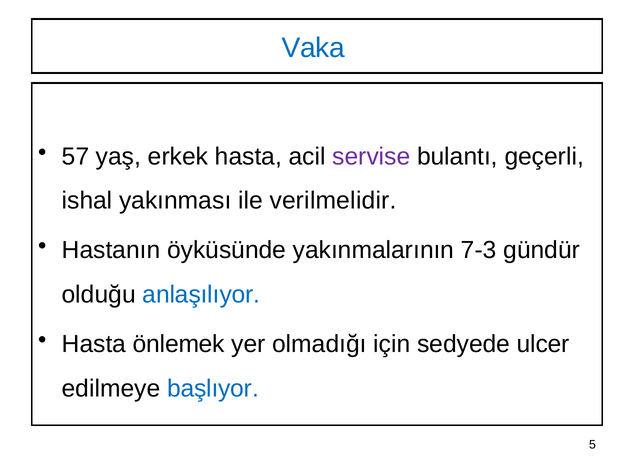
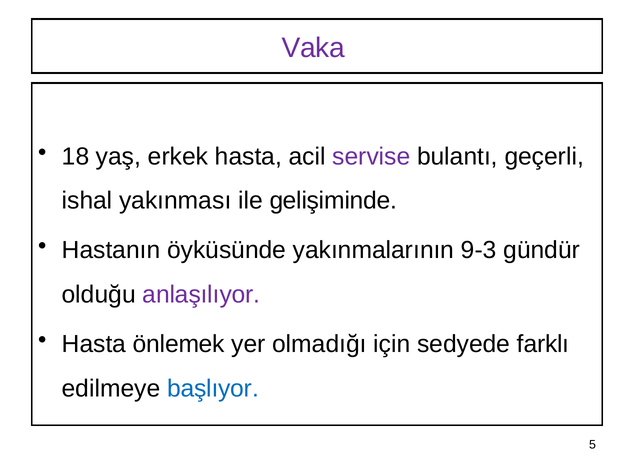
Vaka colour: blue -> purple
57: 57 -> 18
verilmelidir: verilmelidir -> gelişiminde
7-3: 7-3 -> 9-3
anlaşılıyor colour: blue -> purple
ulcer: ulcer -> farklı
